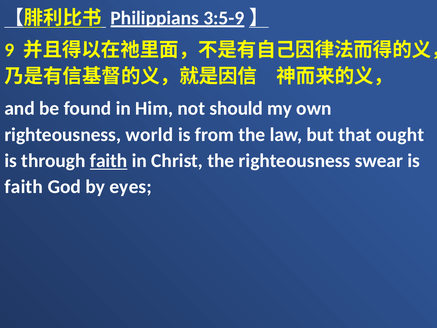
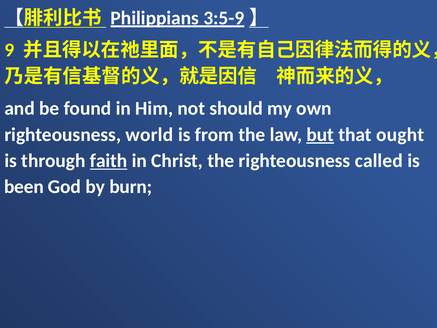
but underline: none -> present
swear: swear -> called
faith at (24, 187): faith -> been
eyes: eyes -> burn
